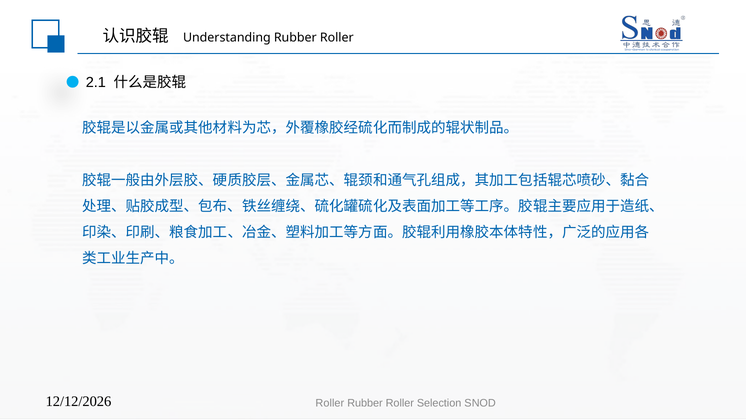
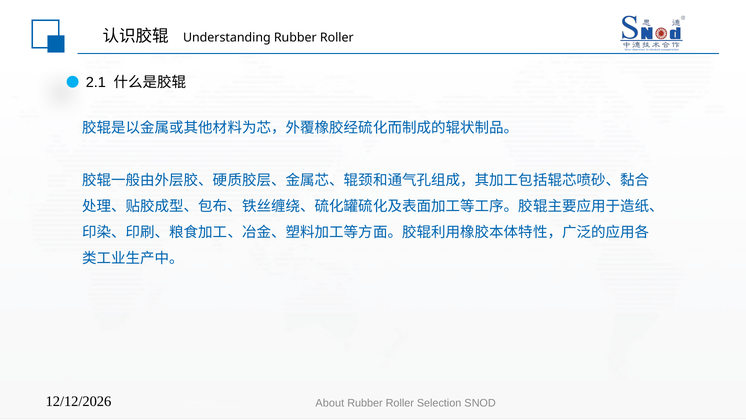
Roller at (330, 403): Roller -> About
